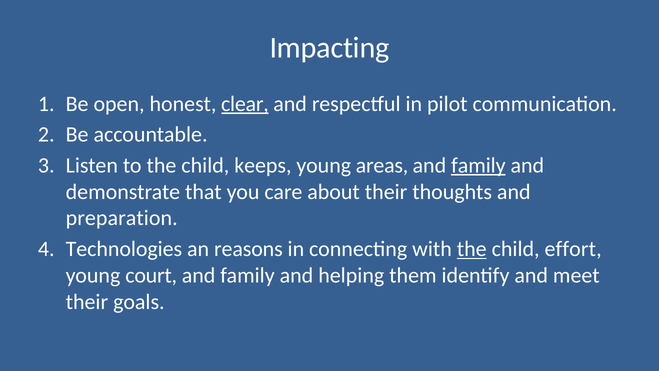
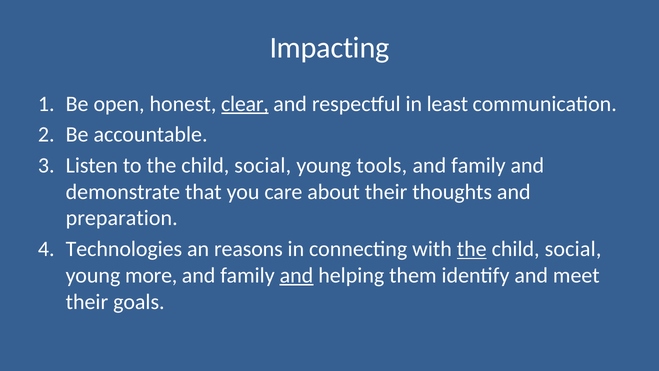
pilot: pilot -> least
to the child keeps: keeps -> social
areas: areas -> tools
family at (478, 165) underline: present -> none
effort at (573, 249): effort -> social
court: court -> more
and at (296, 275) underline: none -> present
